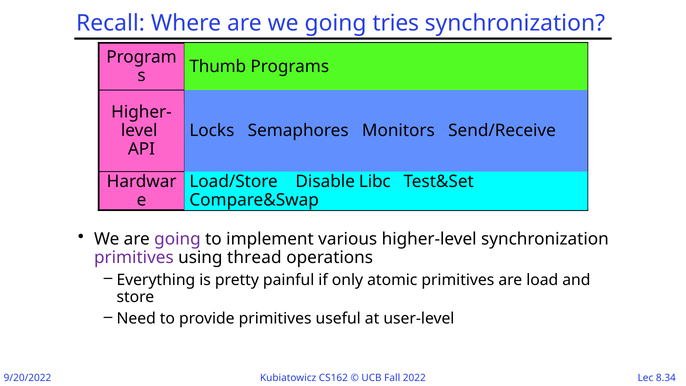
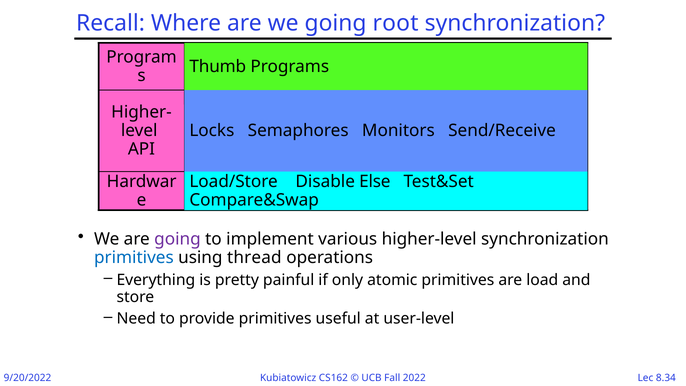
tries: tries -> root
Libc: Libc -> Else
primitives at (134, 257) colour: purple -> blue
